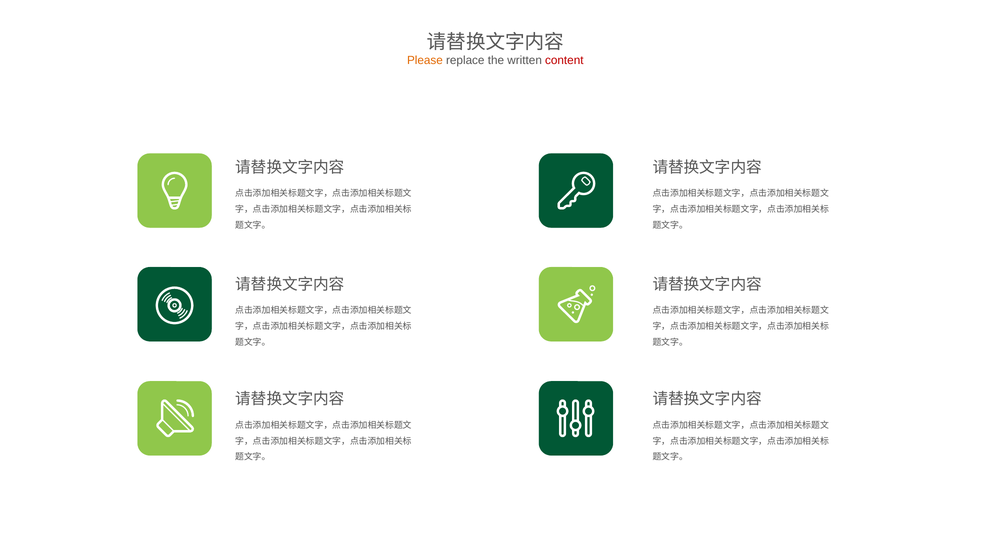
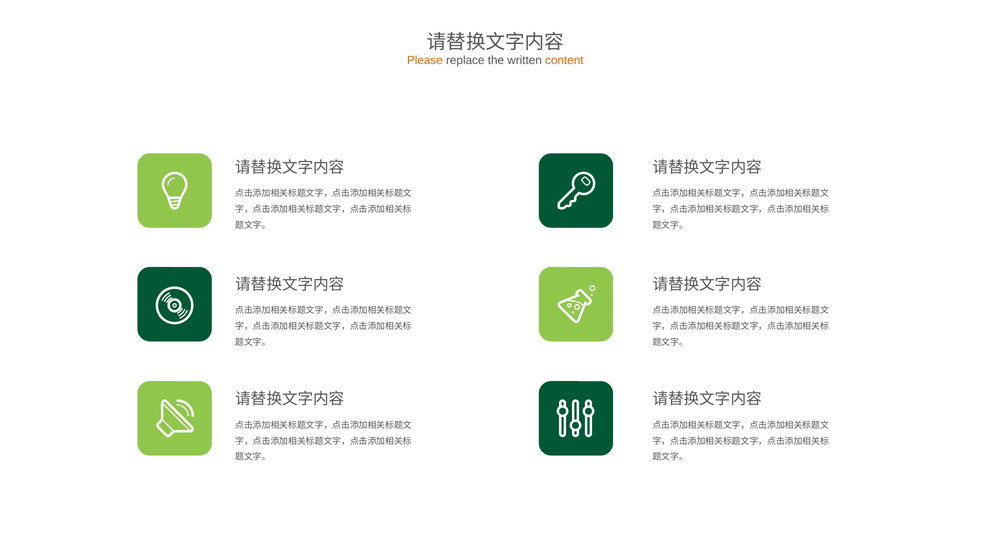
content colour: red -> orange
